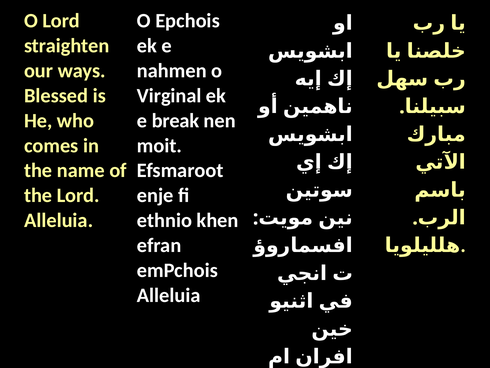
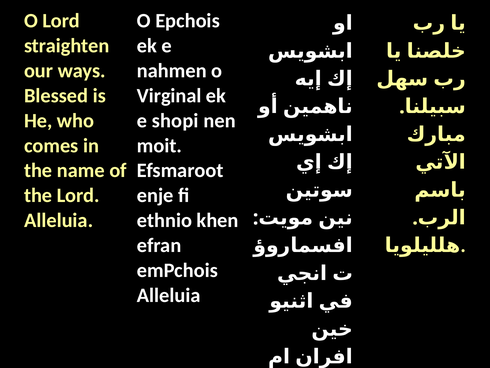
break: break -> shopi
